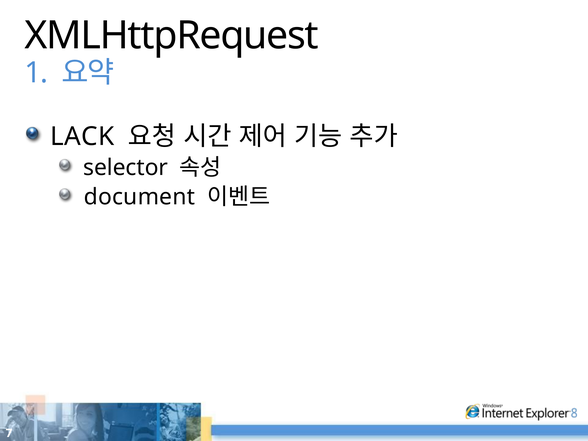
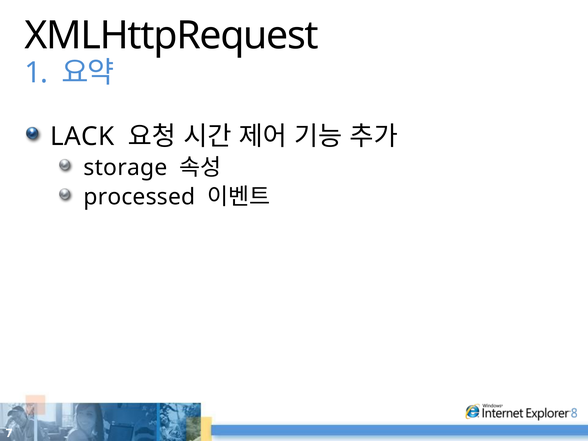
selector: selector -> storage
document: document -> processed
